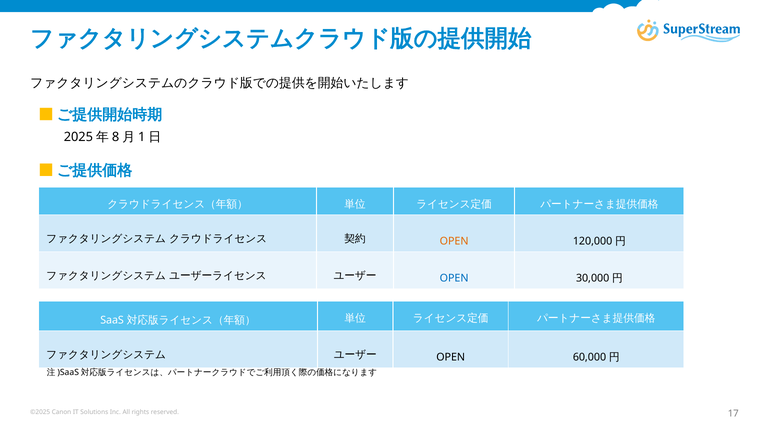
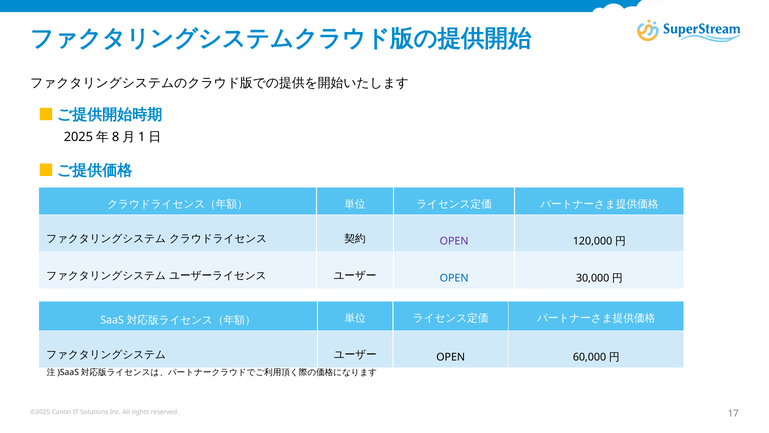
OPEN at (454, 241) colour: orange -> purple
